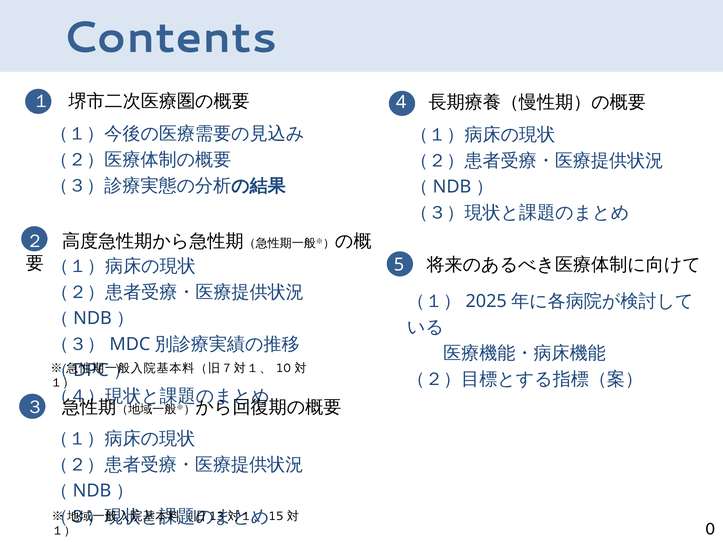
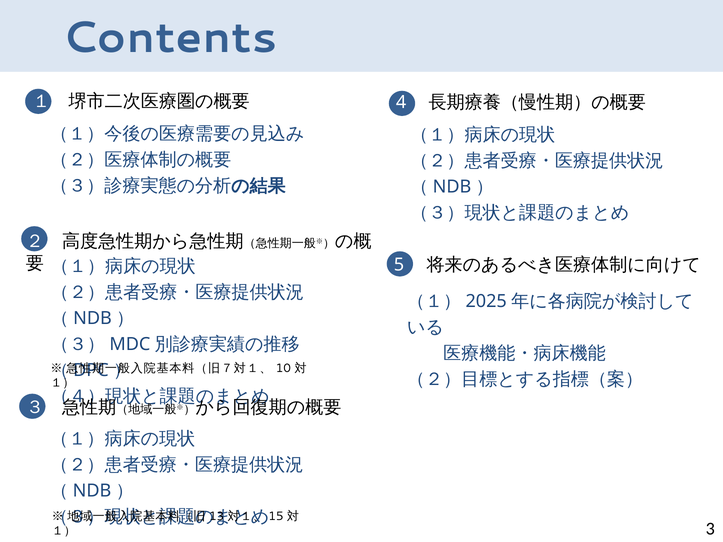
0: 0 -> 3
